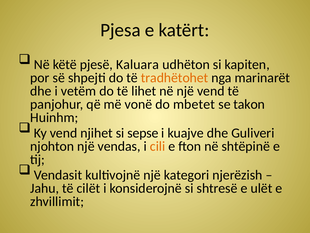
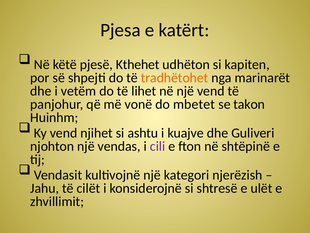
Kaluara: Kaluara -> Kthehet
sepse: sepse -> ashtu
cili colour: orange -> purple
